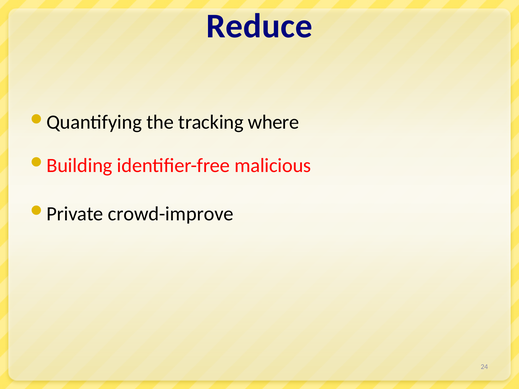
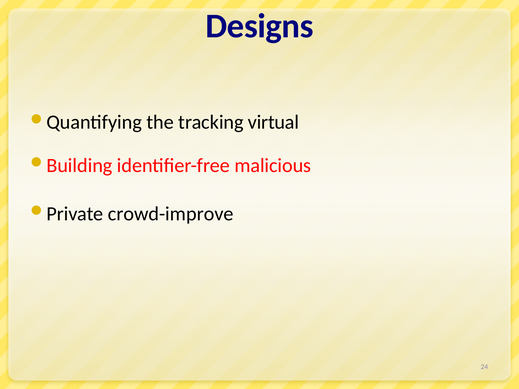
Reduce: Reduce -> Designs
where: where -> virtual
